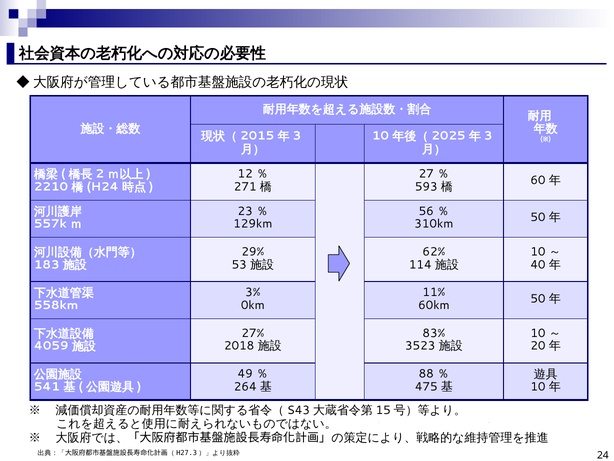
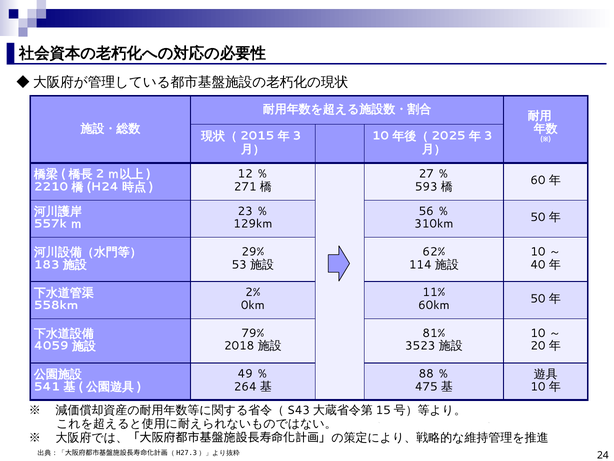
3%: 3% -> 2%
27%: 27% -> 79%
83%: 83% -> 81%
